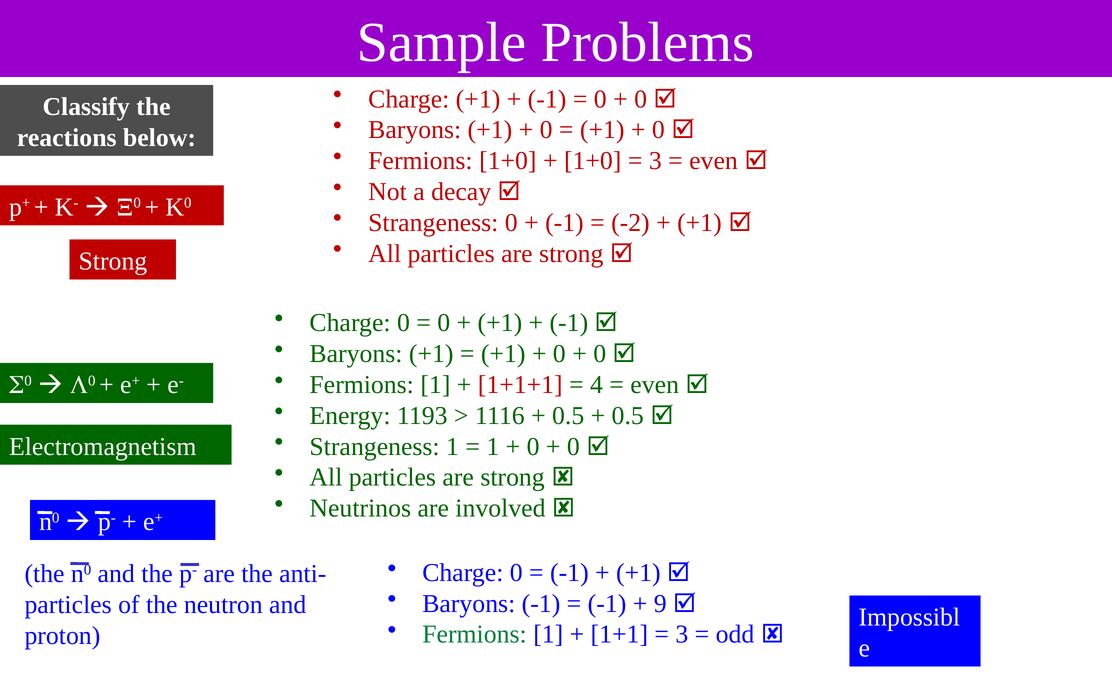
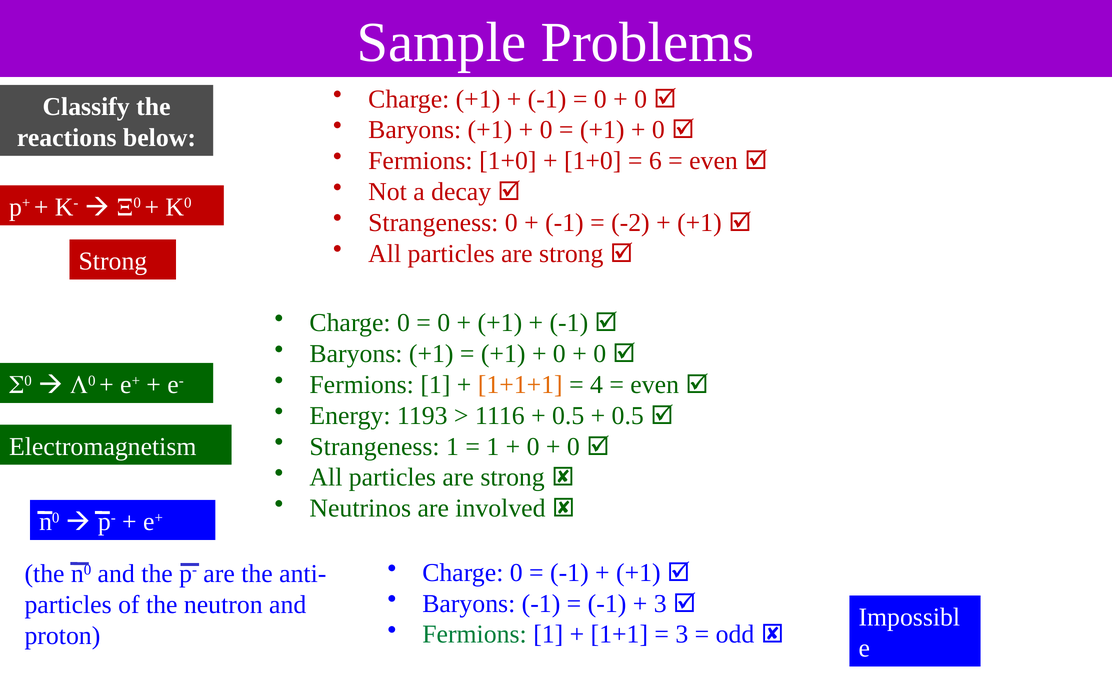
3 at (655, 161): 3 -> 6
1+1+1 colour: red -> orange
9 at (660, 604): 9 -> 3
